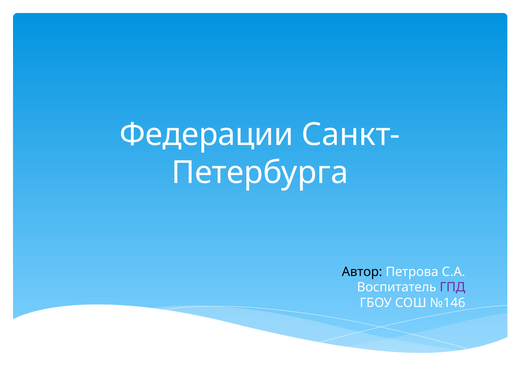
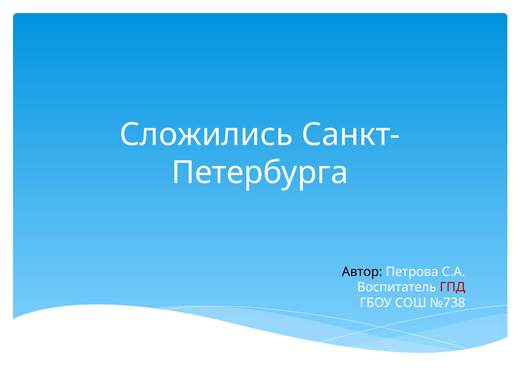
Федерации: Федерации -> Сложились
ГПД colour: purple -> red
№146: №146 -> №738
